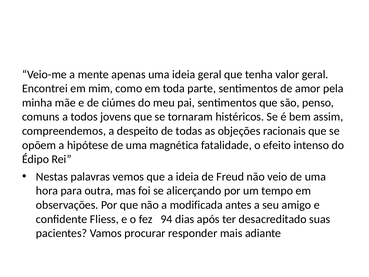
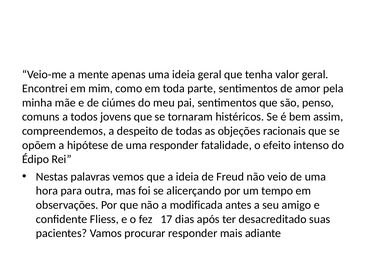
uma magnética: magnética -> responder
94: 94 -> 17
